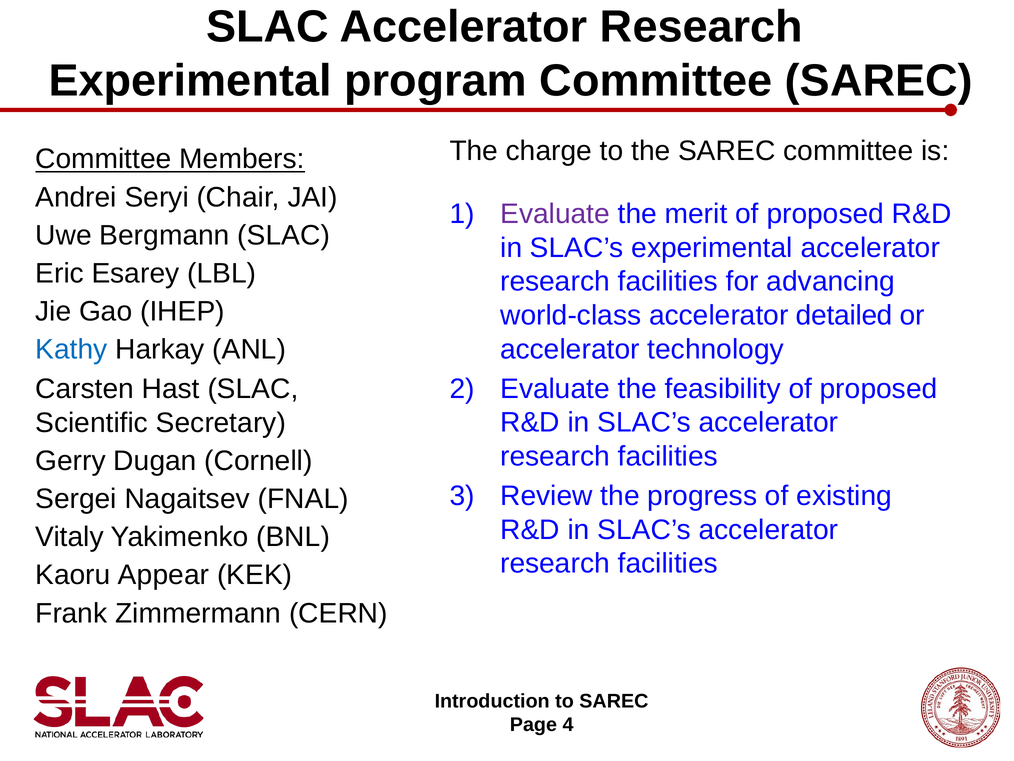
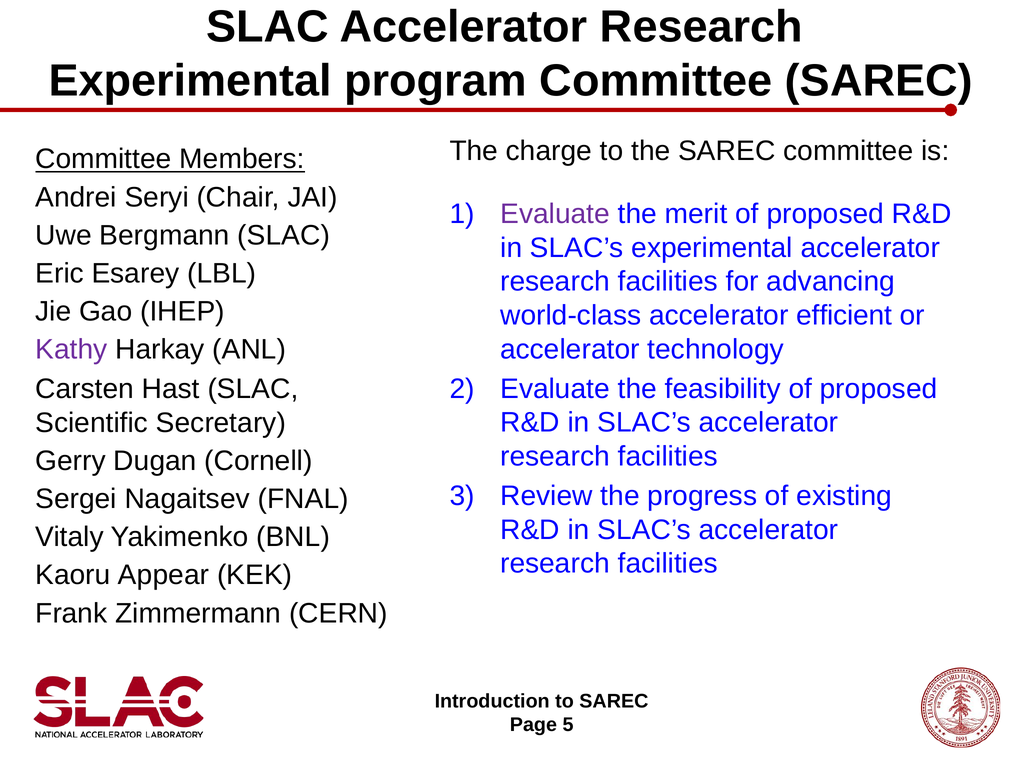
detailed: detailed -> efficient
Kathy colour: blue -> purple
4: 4 -> 5
